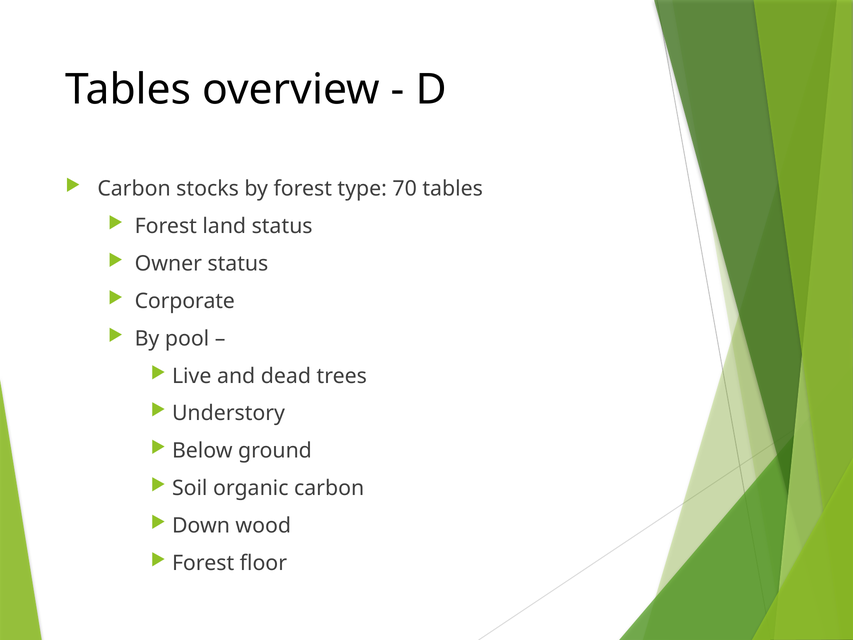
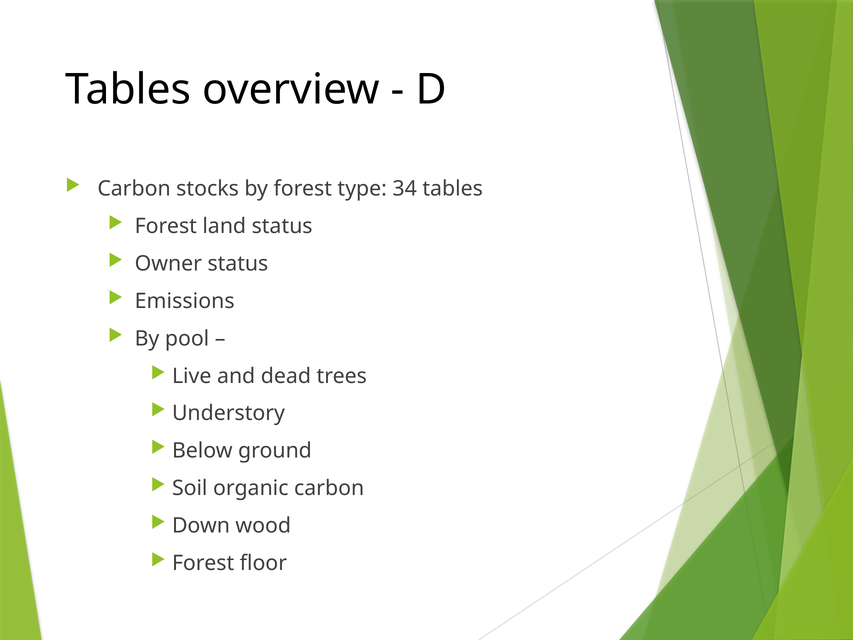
70: 70 -> 34
Corporate: Corporate -> Emissions
